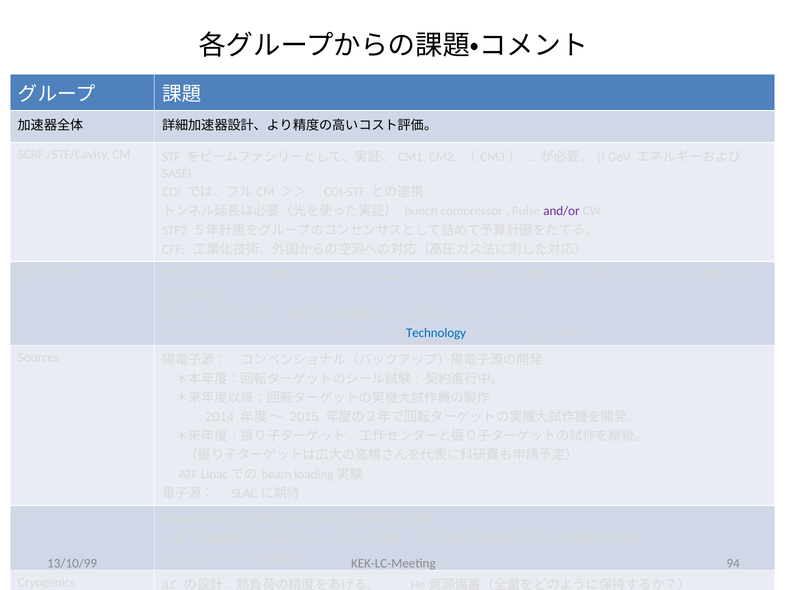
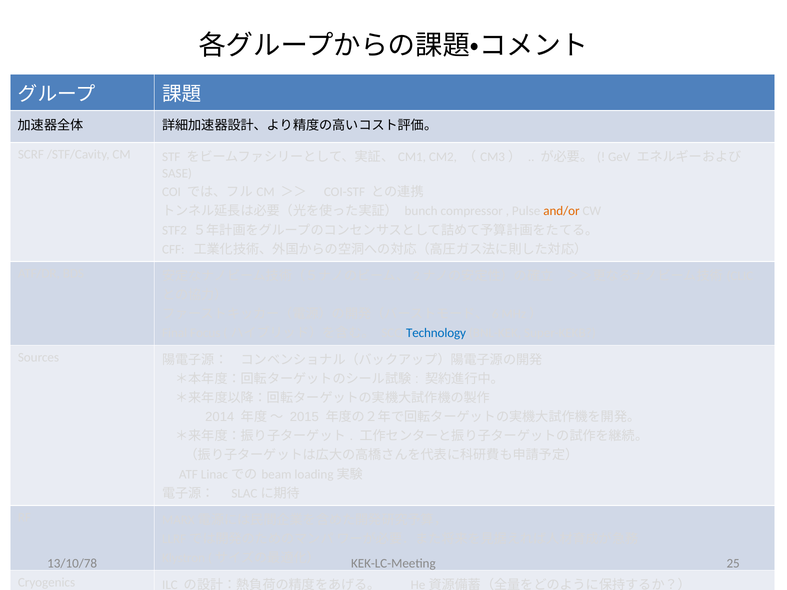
and/or colour: purple -> orange
13/10/99: 13/10/99 -> 13/10/78
94: 94 -> 25
